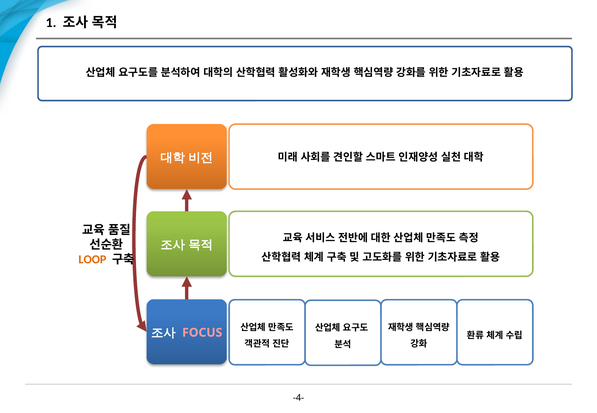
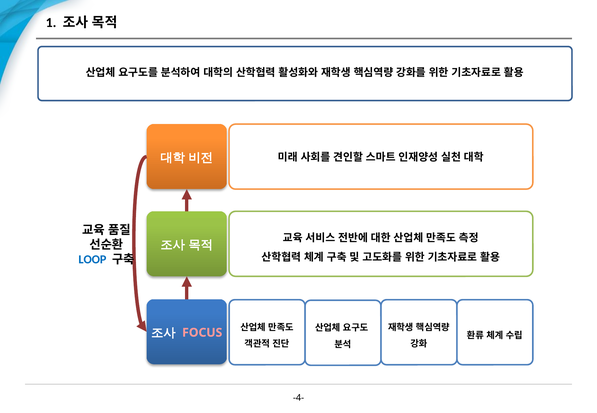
LOOP colour: orange -> blue
